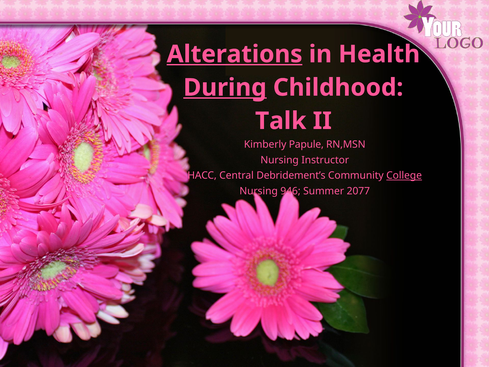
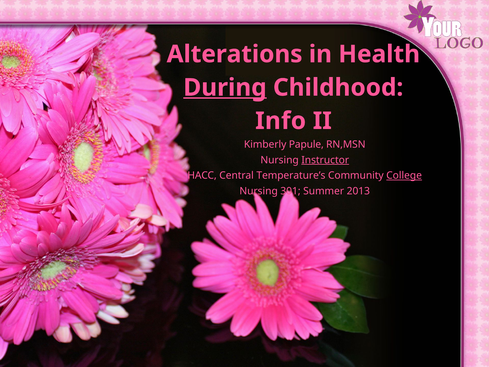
Alterations underline: present -> none
Talk: Talk -> Info
Instructor underline: none -> present
Debridement’s: Debridement’s -> Temperature’s
946: 946 -> 301
2077: 2077 -> 2013
